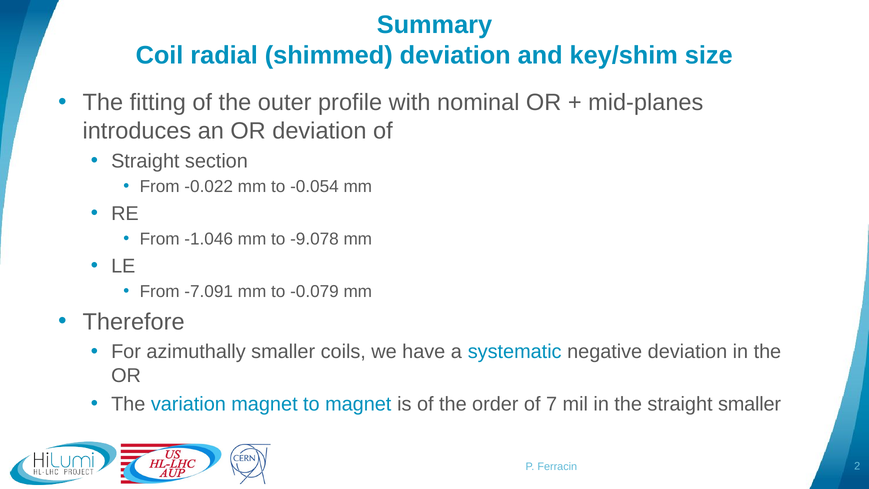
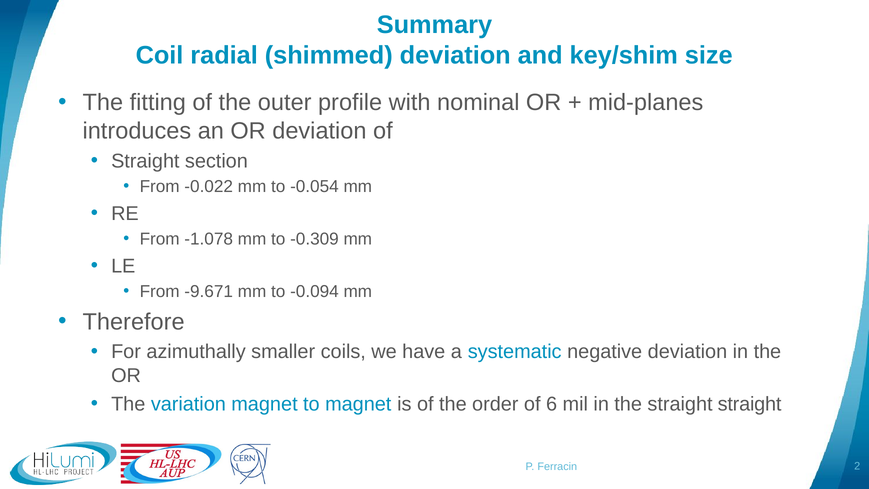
-1.046: -1.046 -> -1.078
-9.078: -9.078 -> -0.309
-7.091: -7.091 -> -9.671
-0.079: -0.079 -> -0.094
7: 7 -> 6
straight smaller: smaller -> straight
